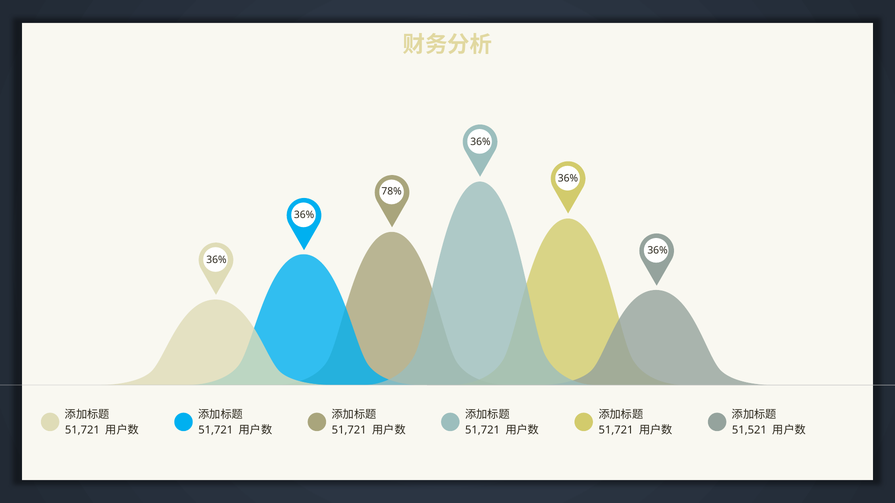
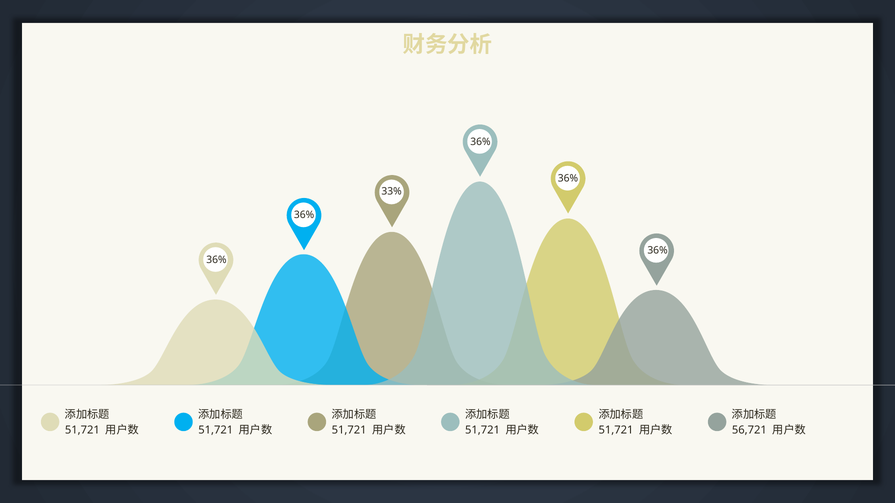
78%: 78% -> 33%
51,521: 51,521 -> 56,721
